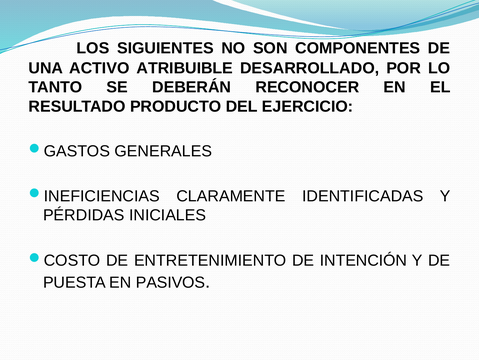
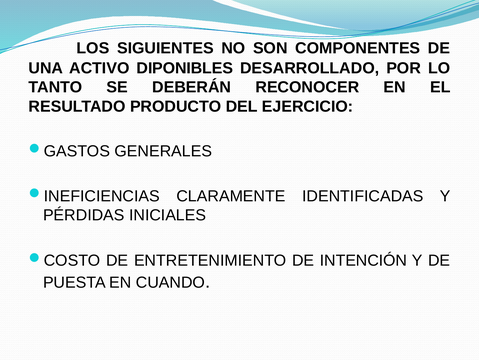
ATRIBUIBLE: ATRIBUIBLE -> DIPONIBLES
PASIVOS: PASIVOS -> CUANDO
